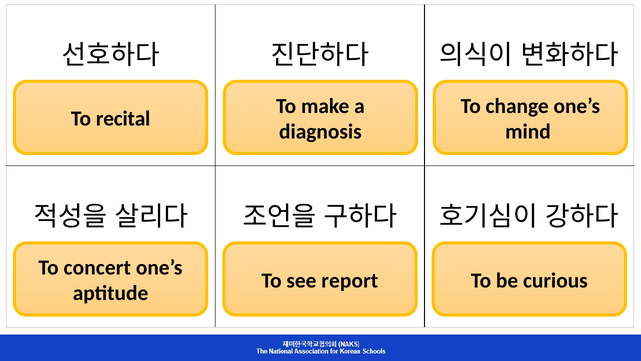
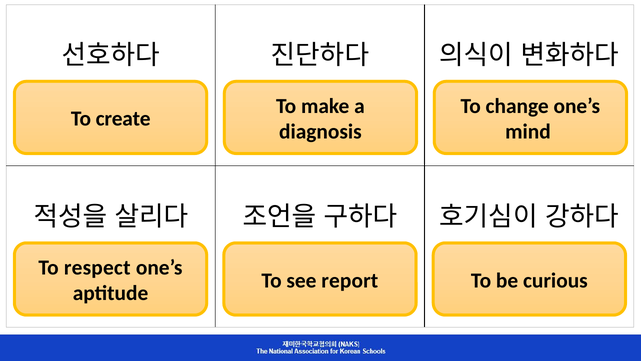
recital: recital -> create
concert: concert -> respect
